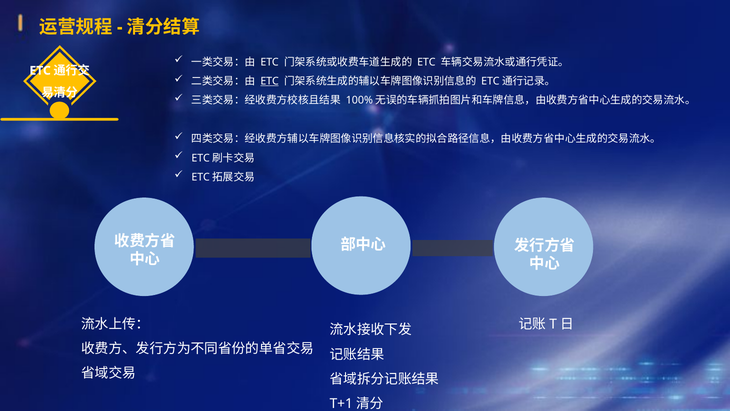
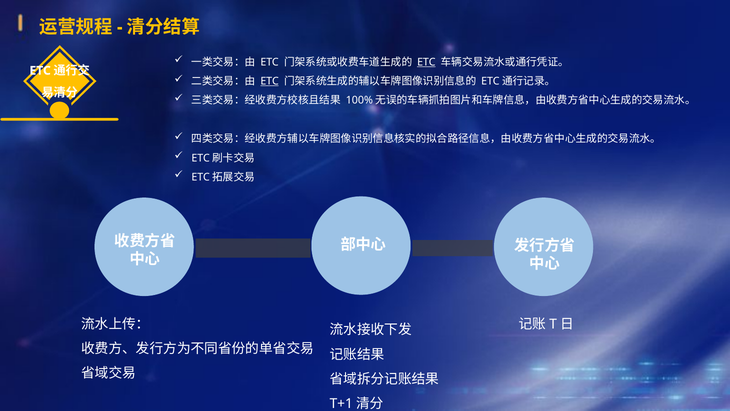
ETC at (426, 62) underline: none -> present
